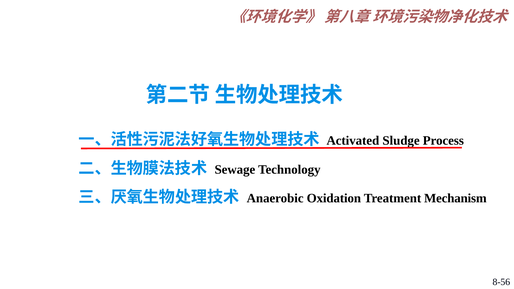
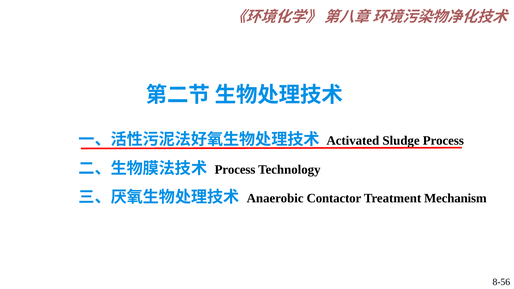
Sewage at (235, 170): Sewage -> Process
Oxidation: Oxidation -> Contactor
